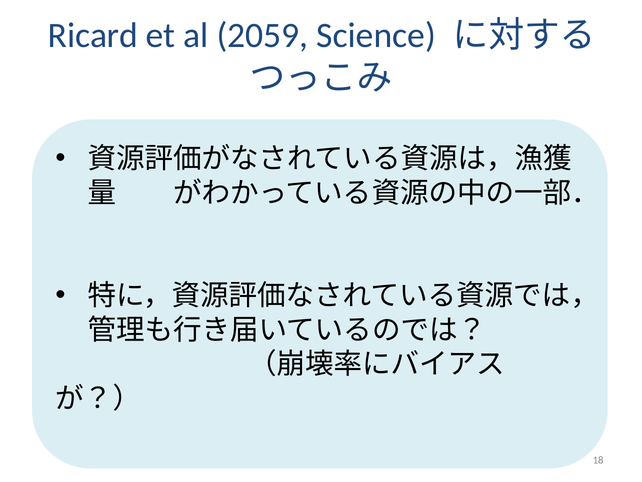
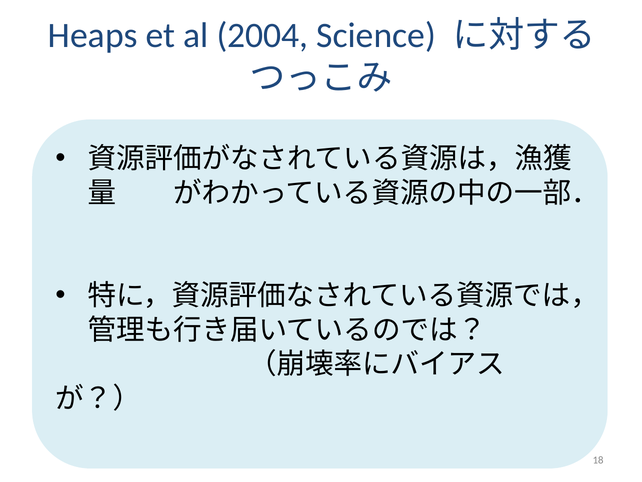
Ricard: Ricard -> Heaps
2059: 2059 -> 2004
